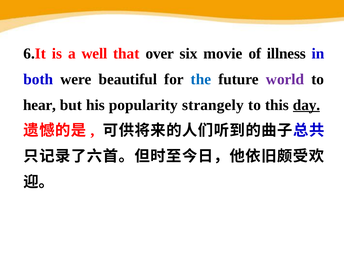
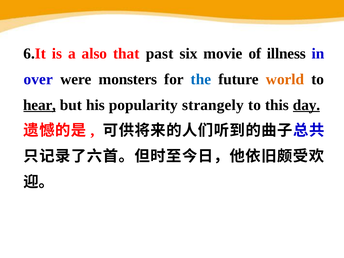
well: well -> also
over: over -> past
both: both -> over
beautiful: beautiful -> monsters
world colour: purple -> orange
hear underline: none -> present
